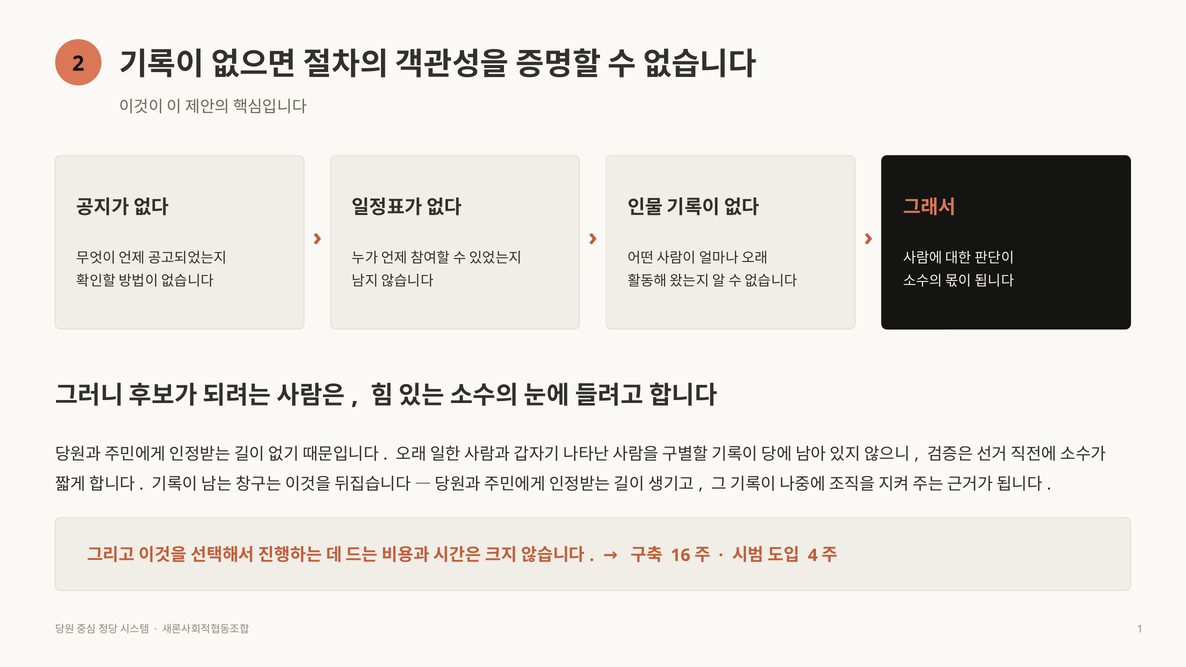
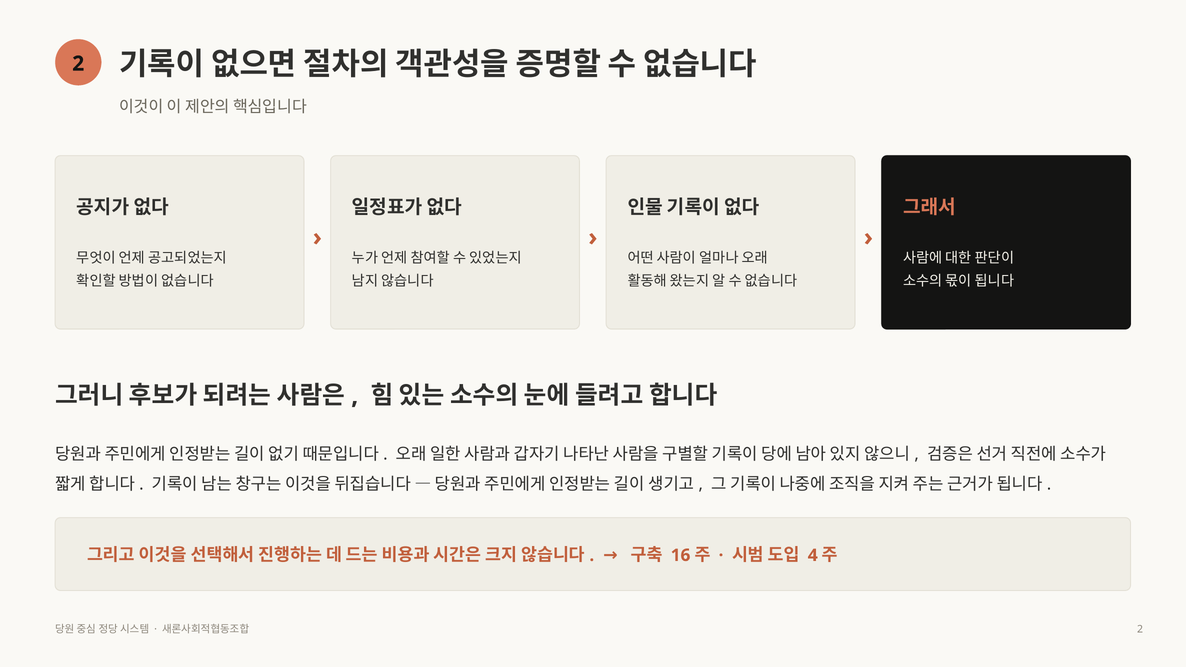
1 at (1140, 630): 1 -> 2
